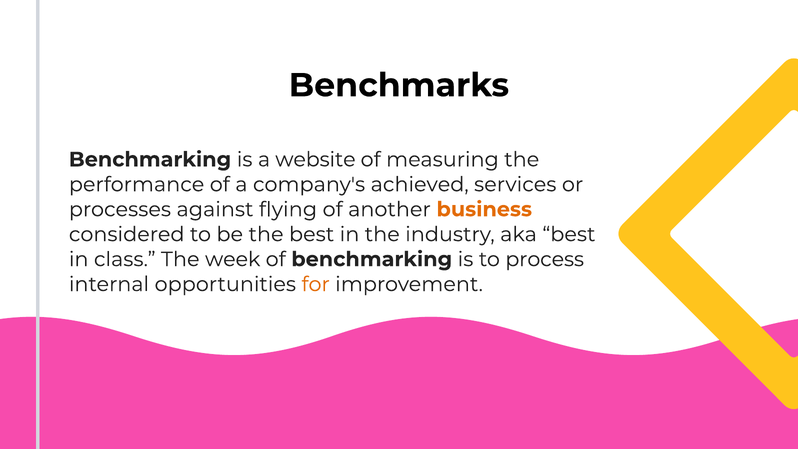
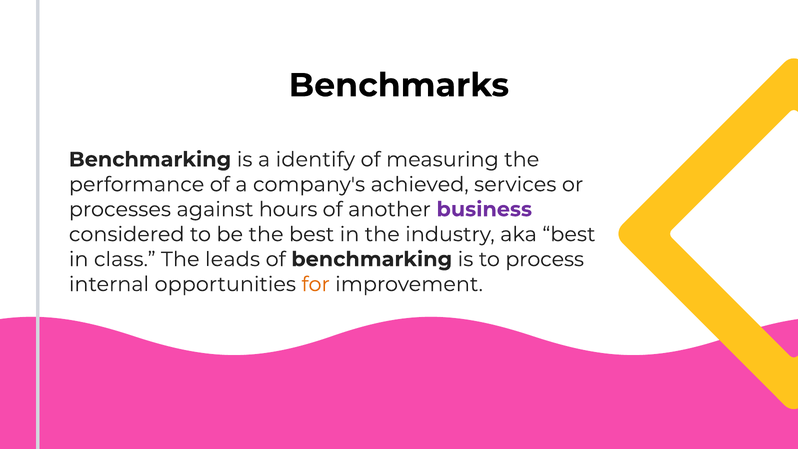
website: website -> identify
flying: flying -> hours
business colour: orange -> purple
week: week -> leads
